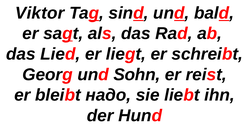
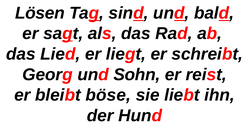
Viktor: Viktor -> Lösen
надо: надо -> böse
